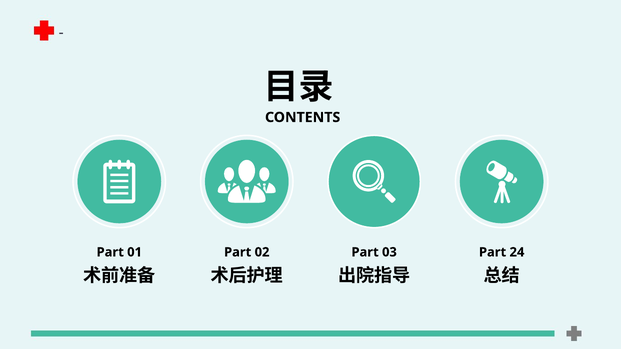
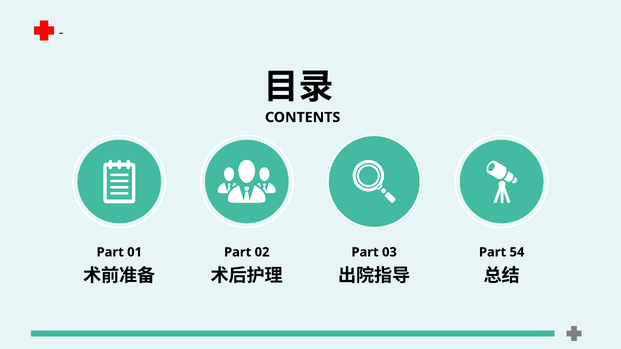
24: 24 -> 54
